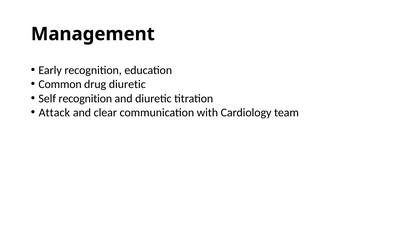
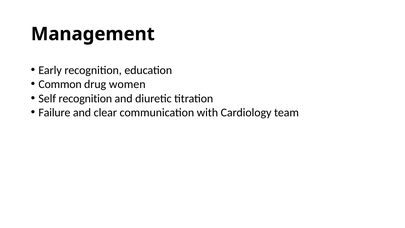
drug diuretic: diuretic -> women
Attack: Attack -> Failure
